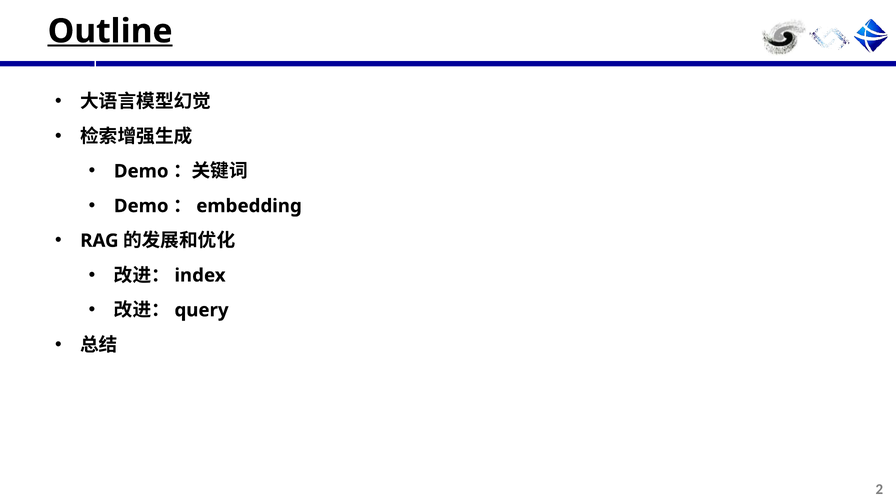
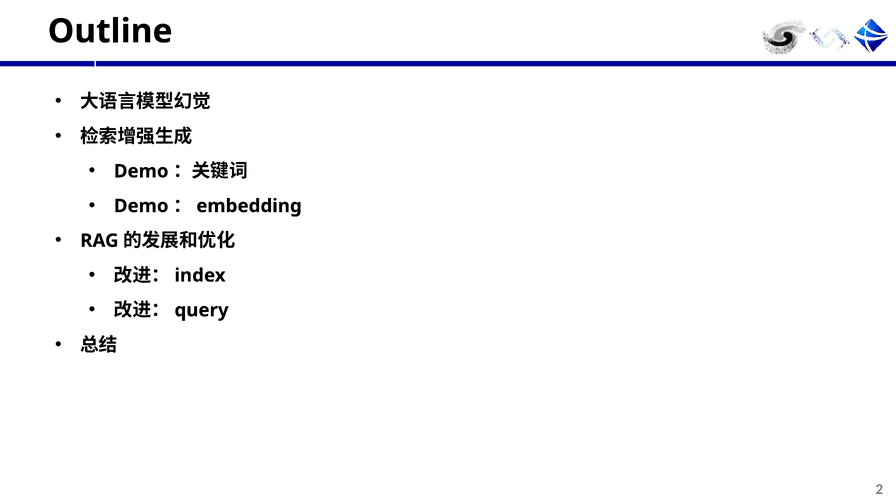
Outline underline: present -> none
